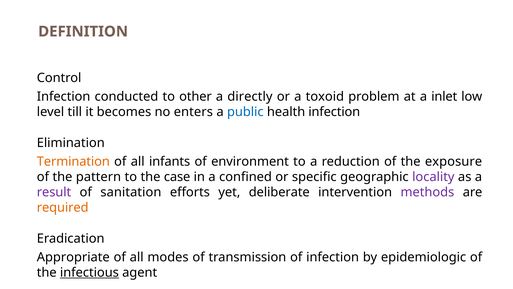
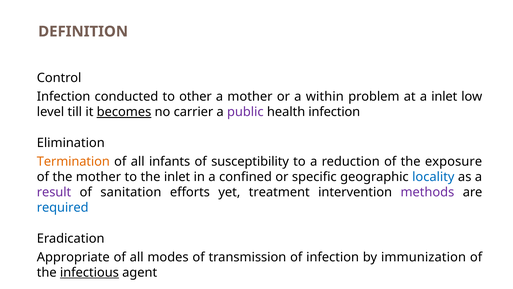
a directly: directly -> mother
toxoid: toxoid -> within
becomes underline: none -> present
enters: enters -> carrier
public colour: blue -> purple
environment: environment -> susceptibility
the pattern: pattern -> mother
the case: case -> inlet
locality colour: purple -> blue
deliberate: deliberate -> treatment
required colour: orange -> blue
epidemiologic: epidemiologic -> immunization
